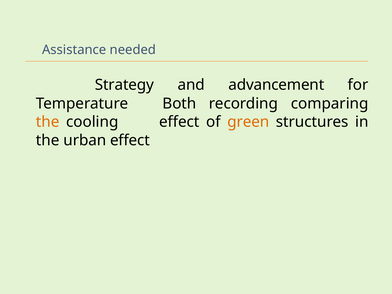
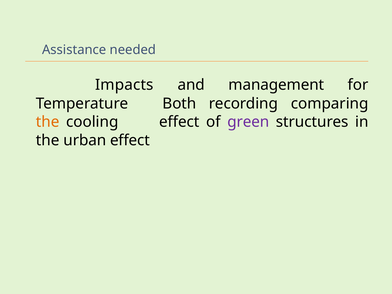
Strategy: Strategy -> Impacts
advancement: advancement -> management
green colour: orange -> purple
